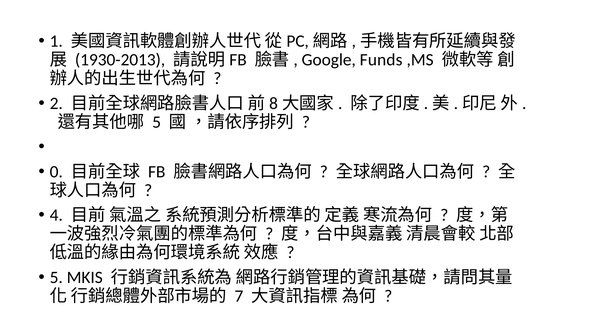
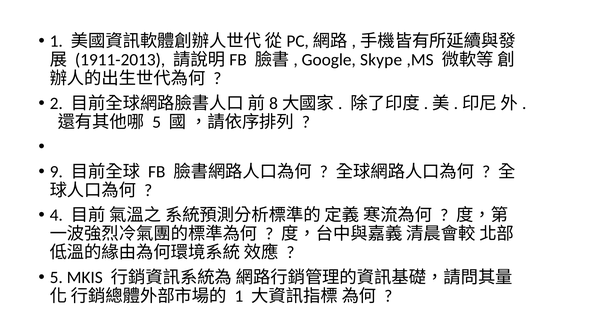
1930-2013: 1930-2013 -> 1911-2013
Funds: Funds -> Skype
0: 0 -> 9
7 at (239, 296): 7 -> 1
